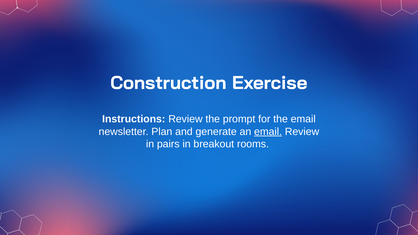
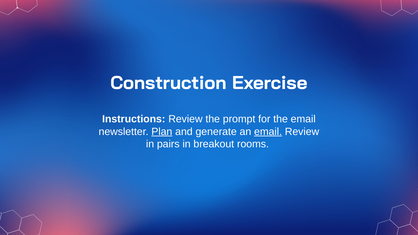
Plan underline: none -> present
